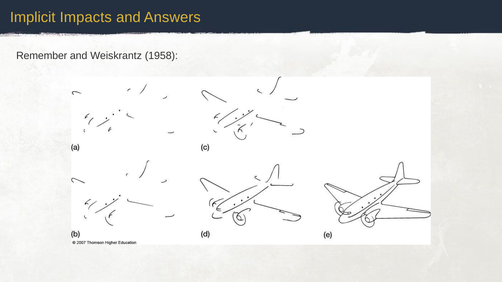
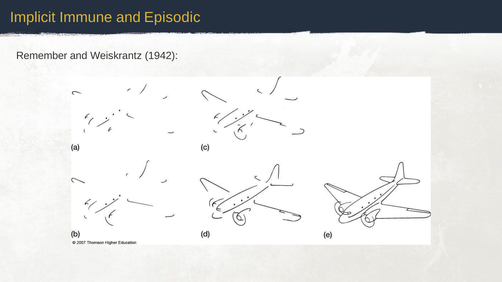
Impacts: Impacts -> Immune
Answers: Answers -> Episodic
1958: 1958 -> 1942
